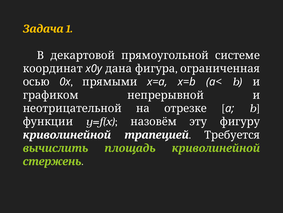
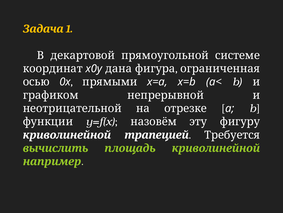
стержень: стержень -> например
